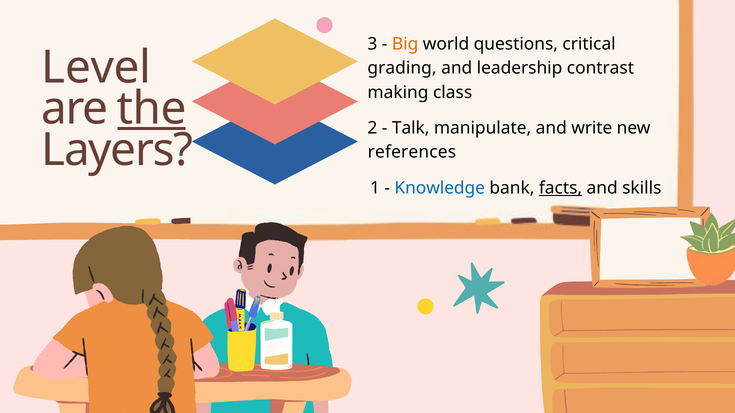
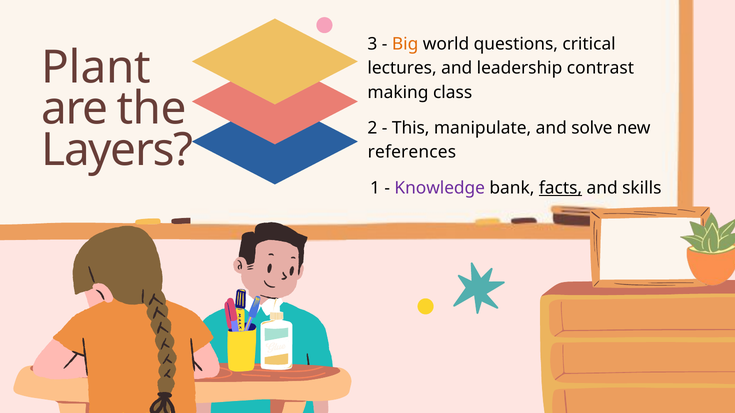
Level: Level -> Plant
grading: grading -> lectures
the underline: present -> none
Talk: Talk -> This
write: write -> solve
Knowledge colour: blue -> purple
